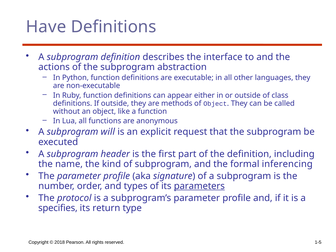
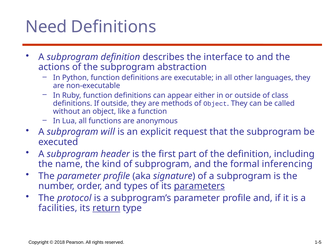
Have: Have -> Need
specifies: specifies -> facilities
return underline: none -> present
